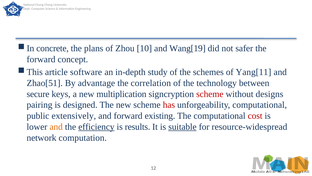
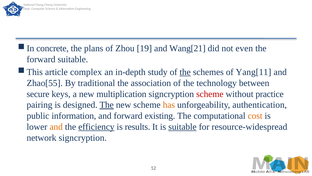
10: 10 -> 19
Wang[19: Wang[19 -> Wang[21
safer: safer -> even
forward concept: concept -> suitable
software: software -> complex
the at (185, 72) underline: none -> present
Zhao[51: Zhao[51 -> Zhao[55
advantage: advantage -> traditional
correlation: correlation -> association
designs: designs -> practice
The at (107, 105) underline: none -> present
has colour: red -> orange
unforgeability computational: computational -> authentication
public extensively: extensively -> information
cost colour: red -> orange
network computation: computation -> signcryption
